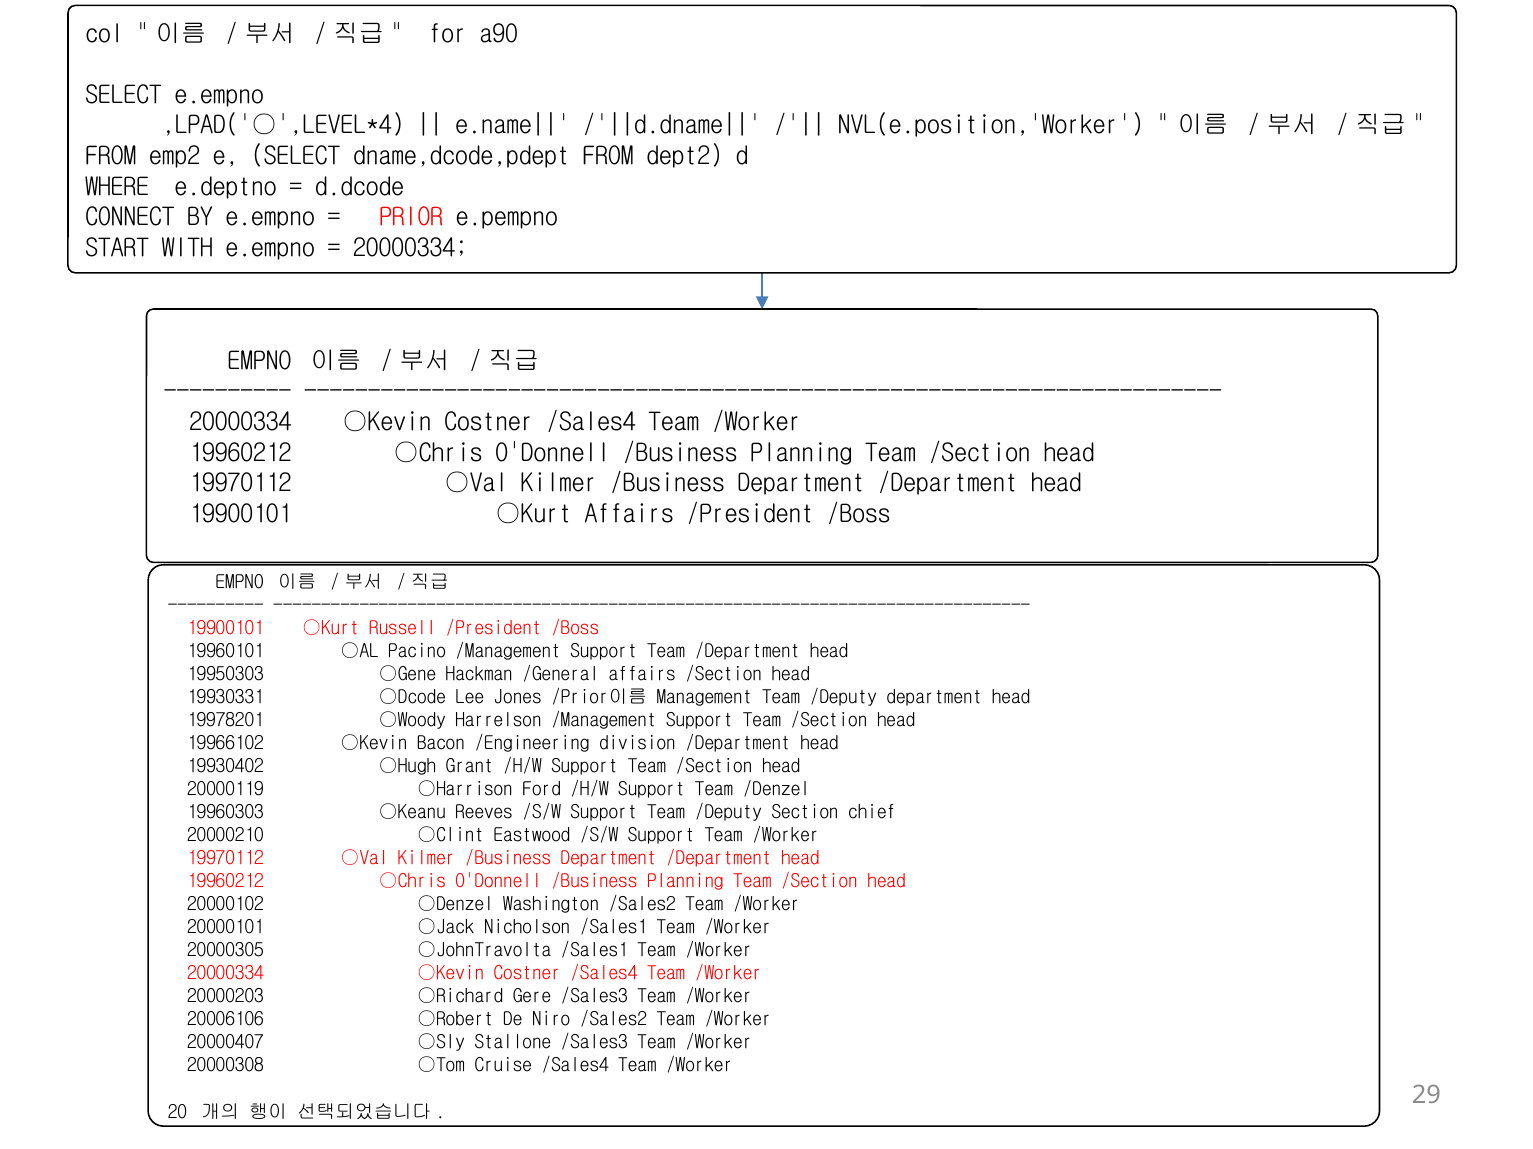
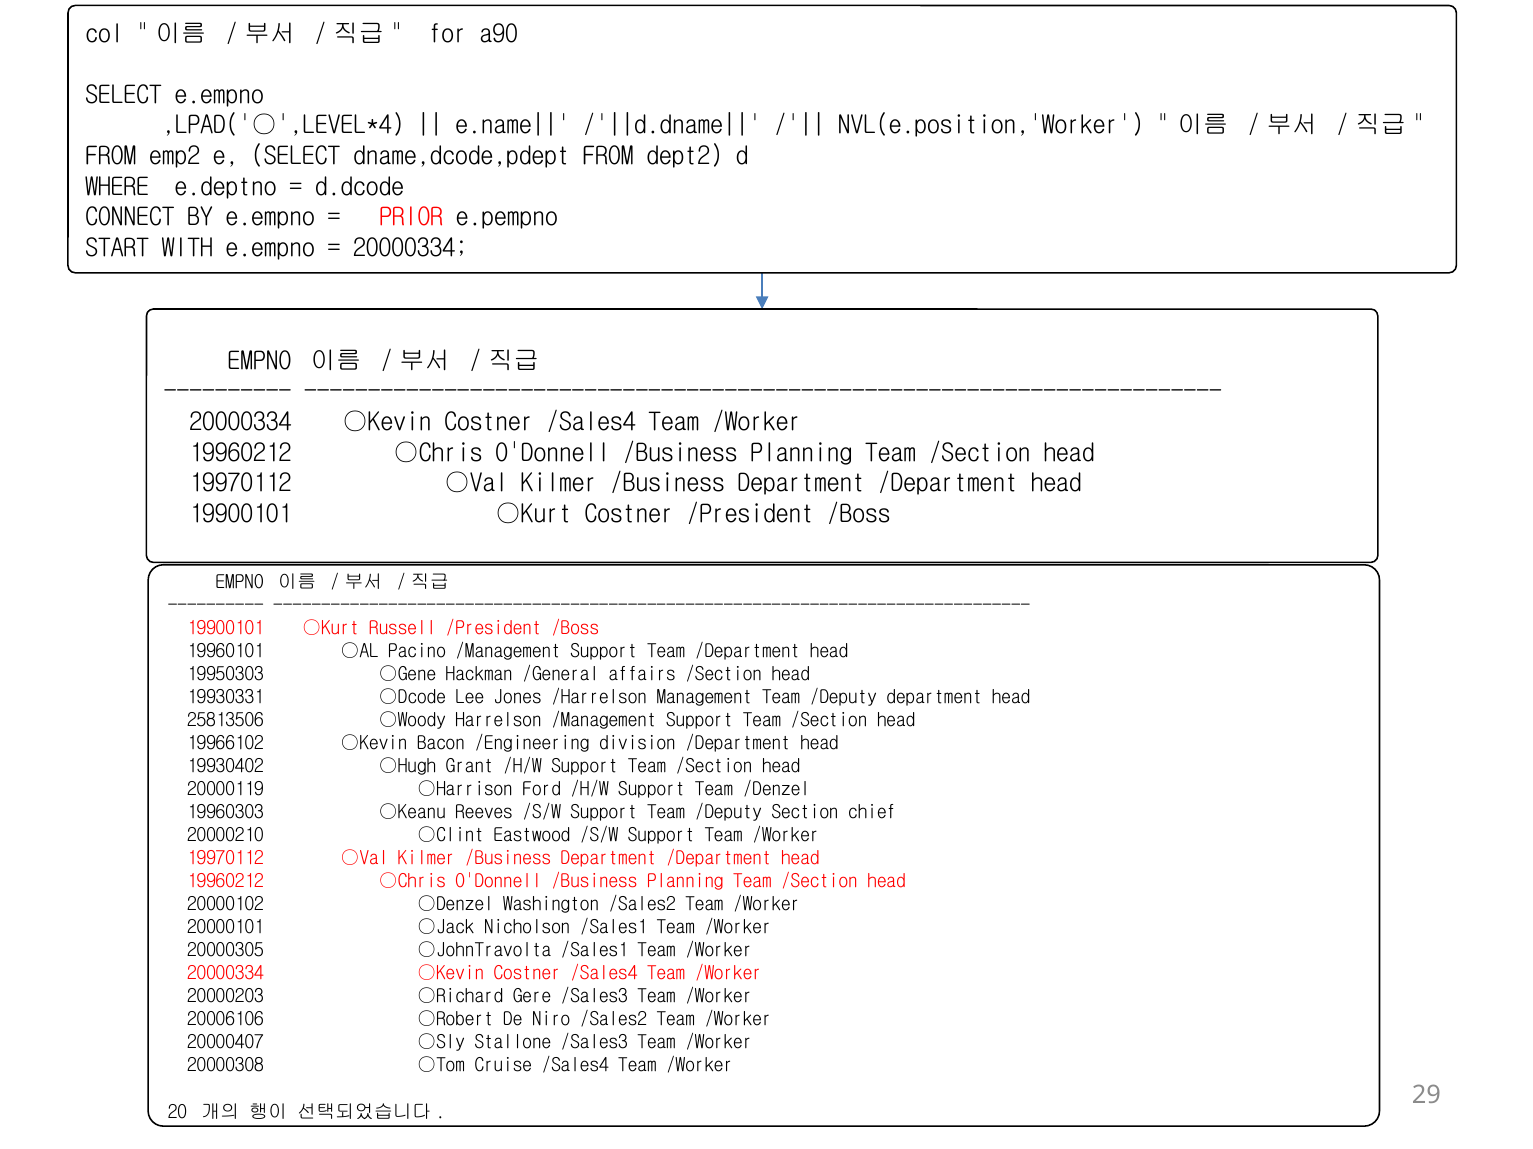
○Kurt Affairs: Affairs -> Costner
/Prior이름: /Prior이름 -> /Harrelson
19978201: 19978201 -> 25813506
